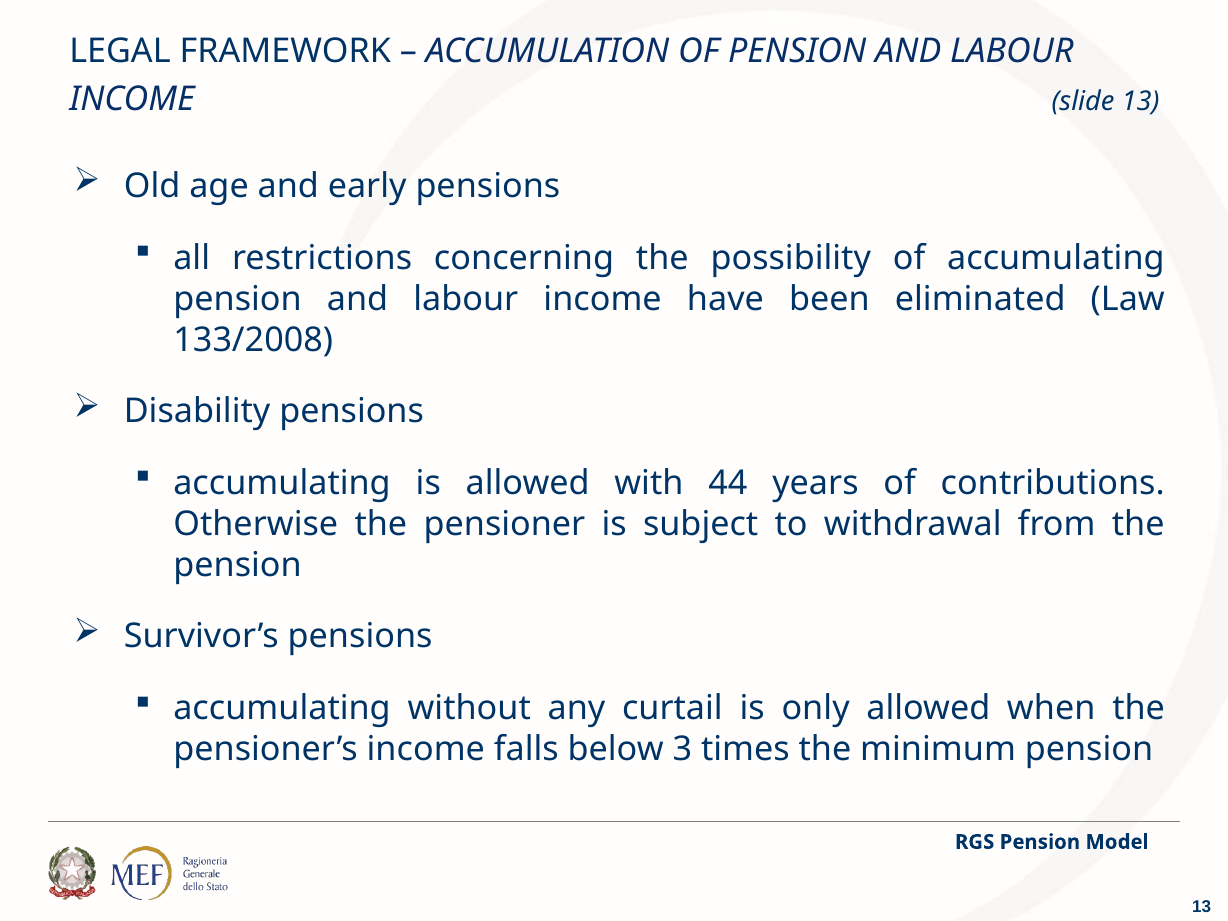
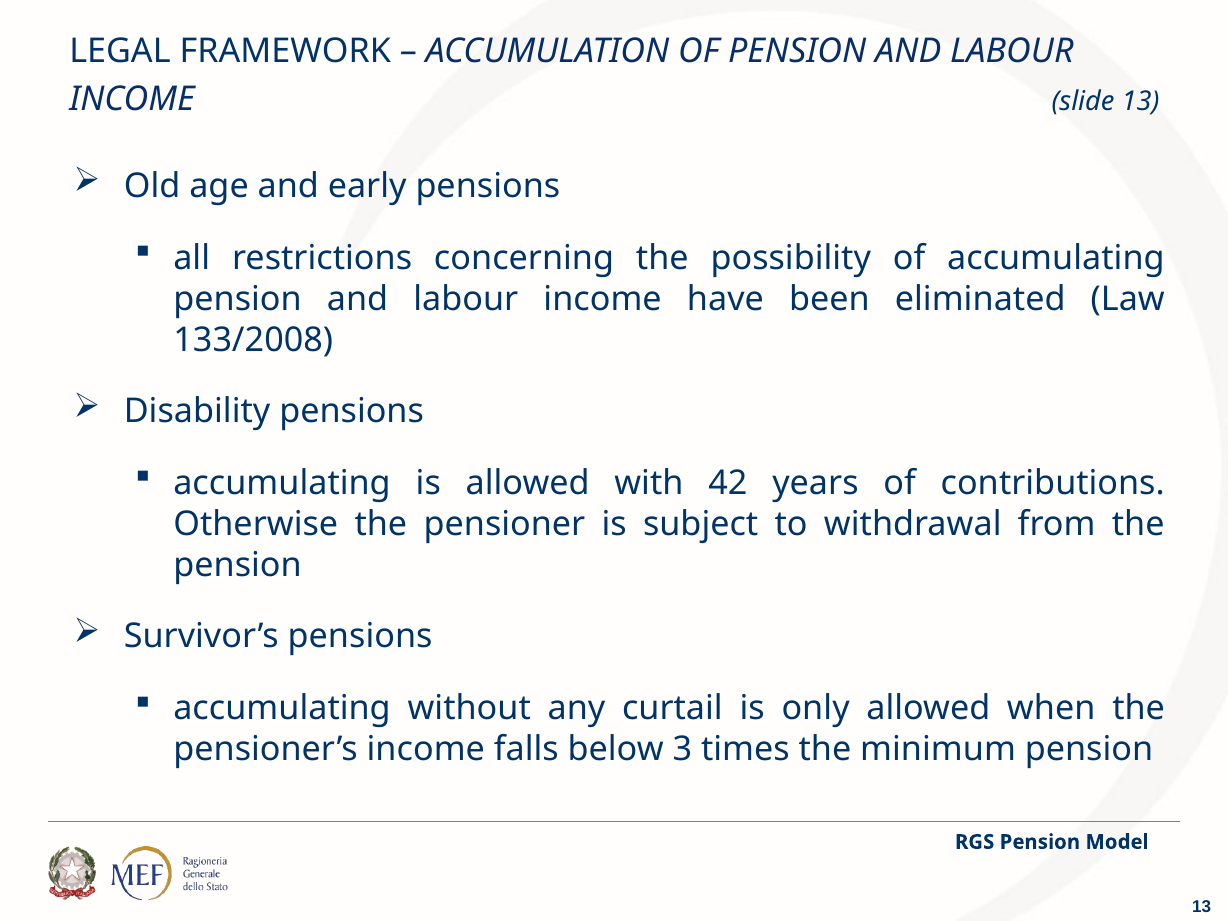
44: 44 -> 42
